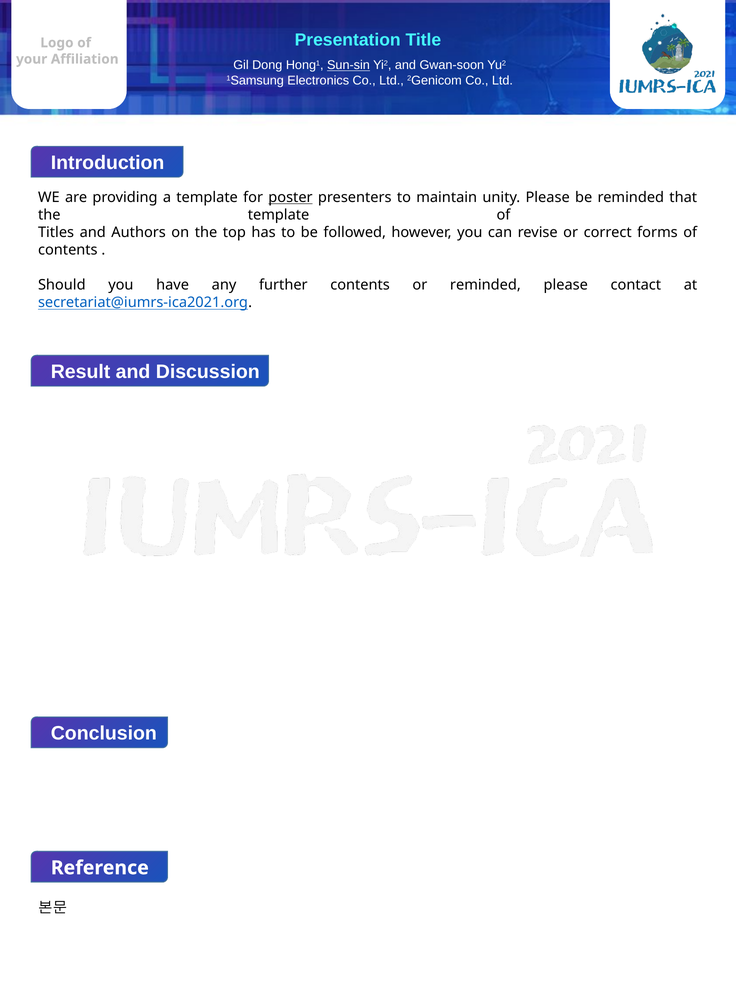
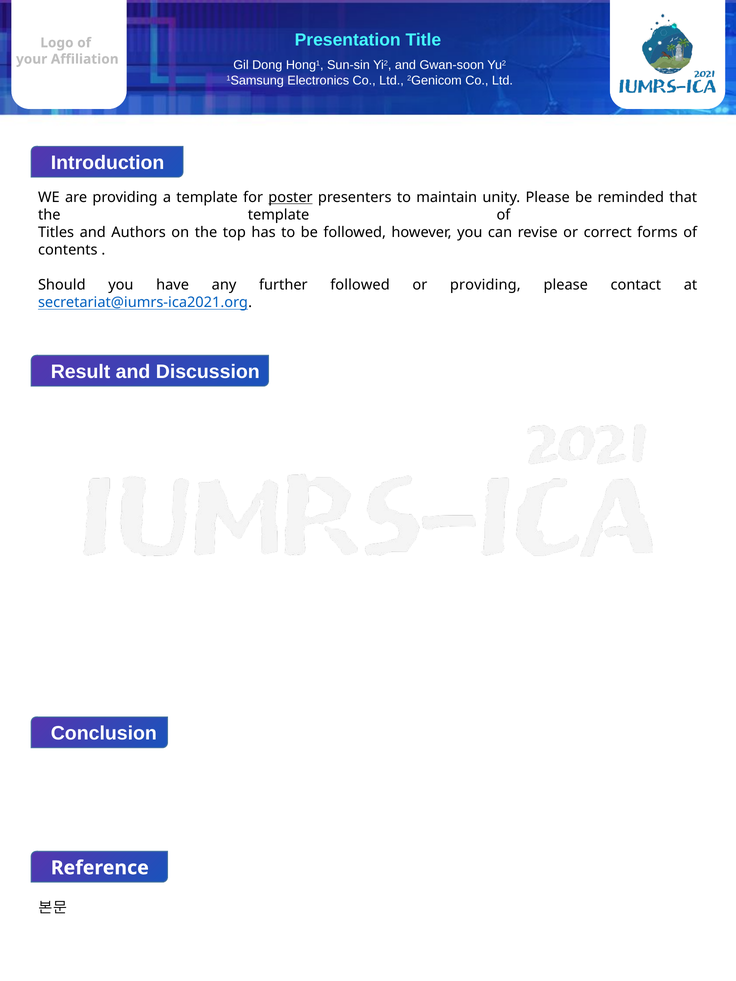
Sun-sin underline: present -> none
contents at (360, 285): contents -> followed
or reminded: reminded -> providing
